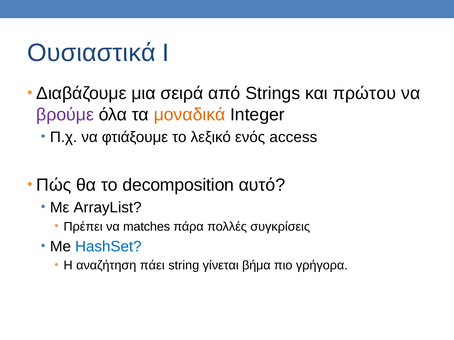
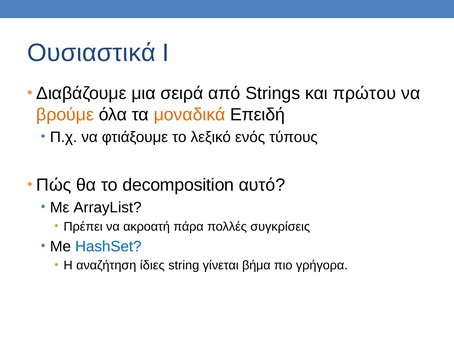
βρούμε colour: purple -> orange
Integer: Integer -> Επειδή
access: access -> τύπους
matches: matches -> ακροατή
πάει: πάει -> ίδιες
